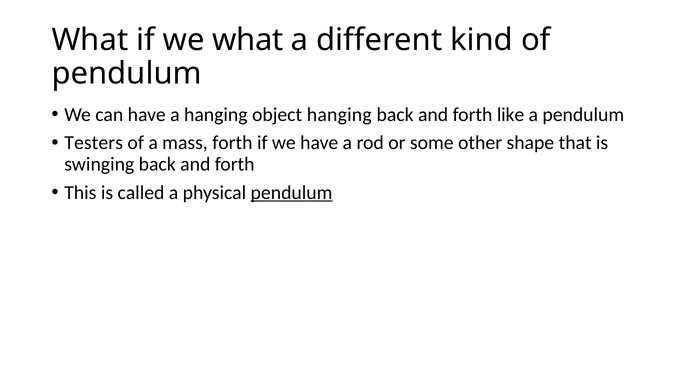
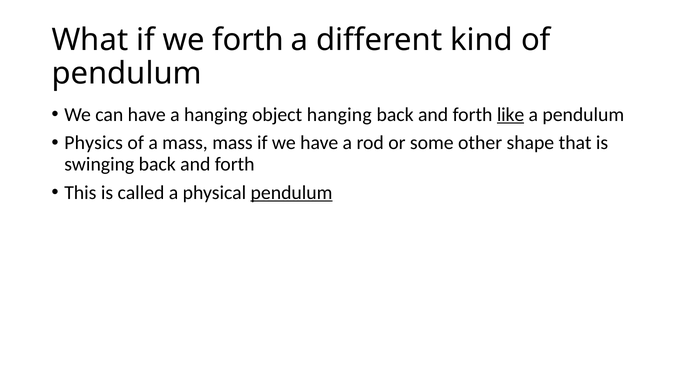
we what: what -> forth
like underline: none -> present
Testers: Testers -> Physics
mass forth: forth -> mass
